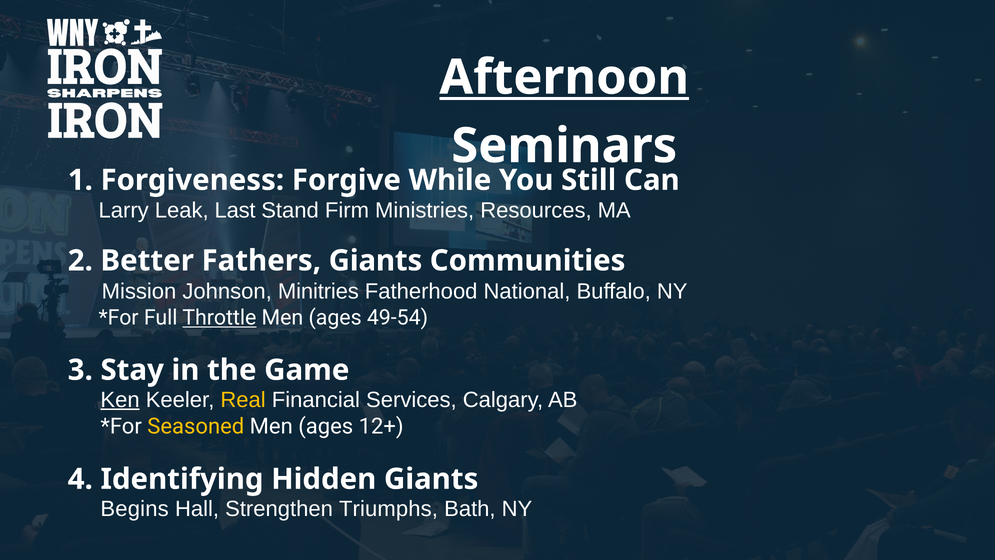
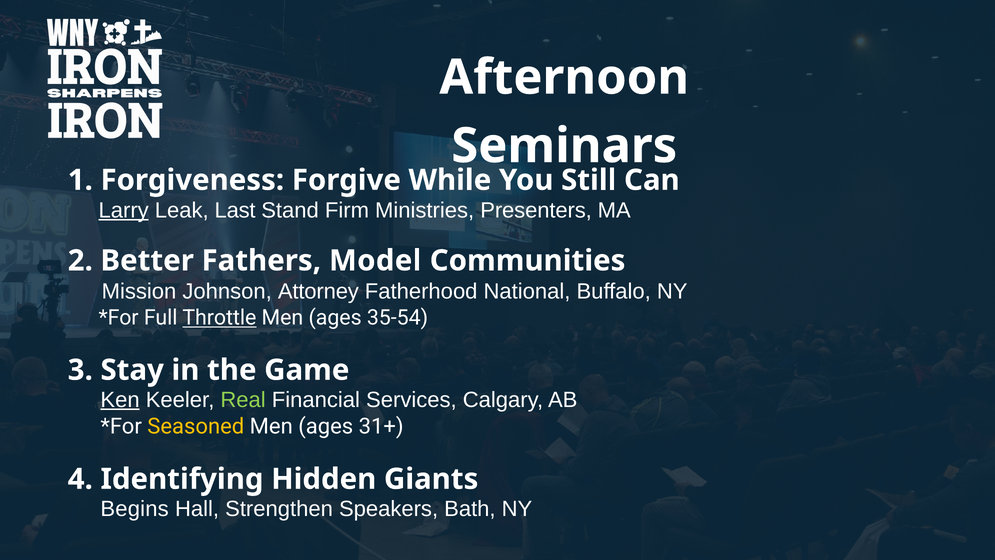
Afternoon underline: present -> none
Larry underline: none -> present
Resources: Resources -> Presenters
Fathers Giants: Giants -> Model
Minitries: Minitries -> Attorney
49-54: 49-54 -> 35-54
Real colour: yellow -> light green
12+: 12+ -> 31+
Triumphs: Triumphs -> Speakers
